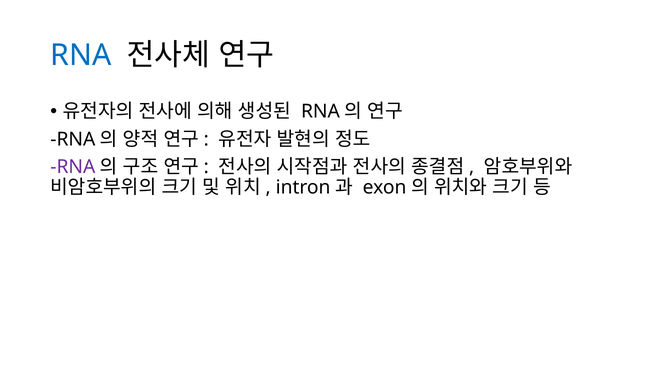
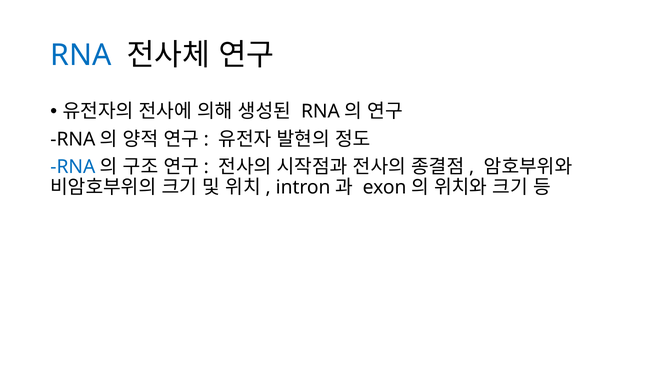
RNA at (73, 167) colour: purple -> blue
